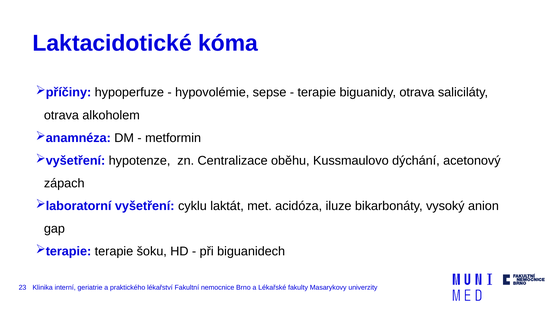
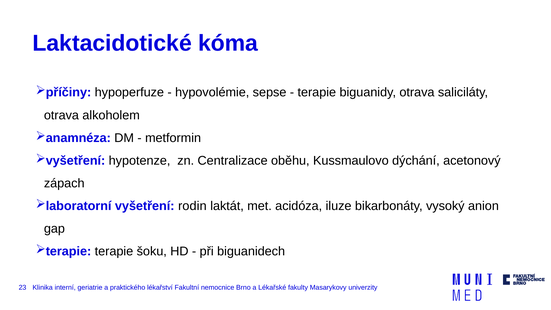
cyklu: cyklu -> rodin
